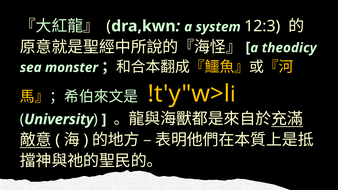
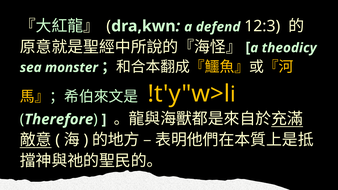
system: system -> defend
University: University -> Therefore
